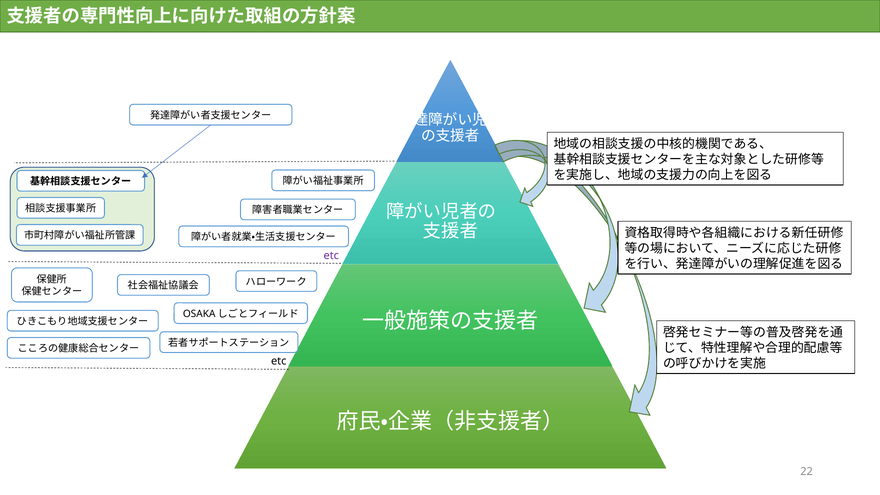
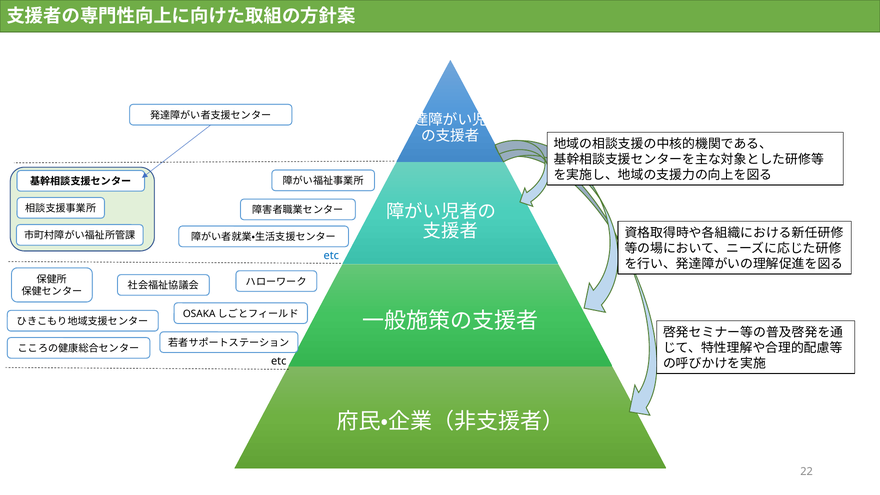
etc at (331, 256) colour: purple -> blue
